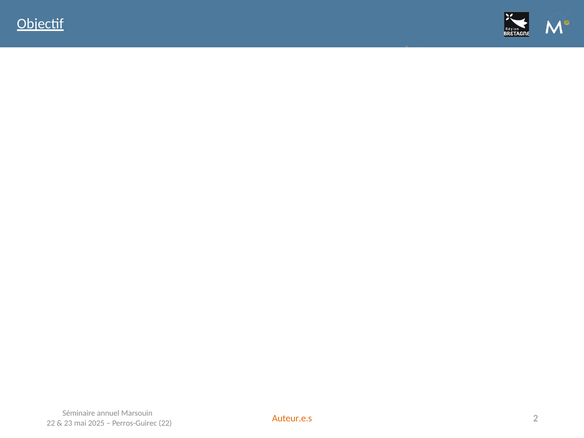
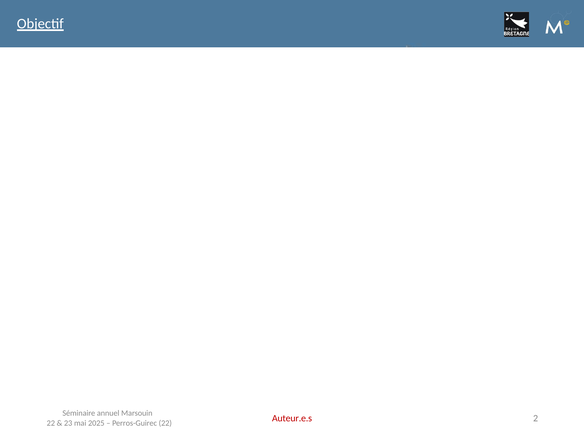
Auteur.e.s colour: orange -> red
